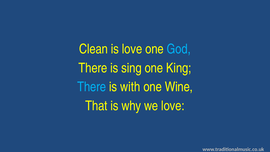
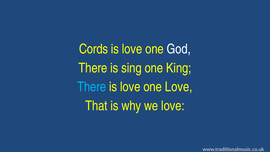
Clean: Clean -> Cords
God colour: light blue -> white
with at (130, 87): with -> love
one Wine: Wine -> Love
